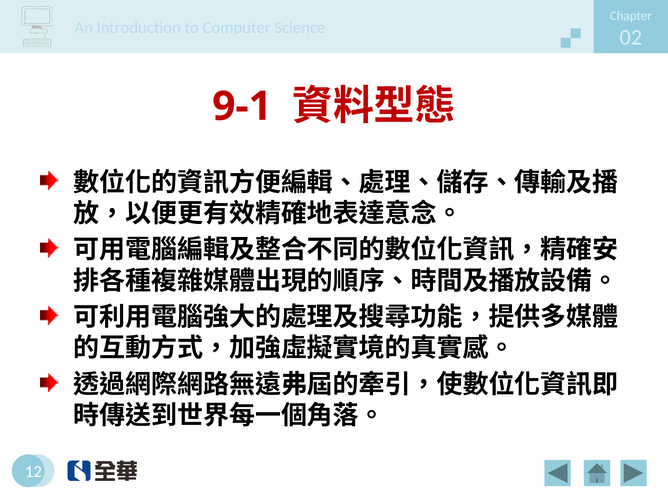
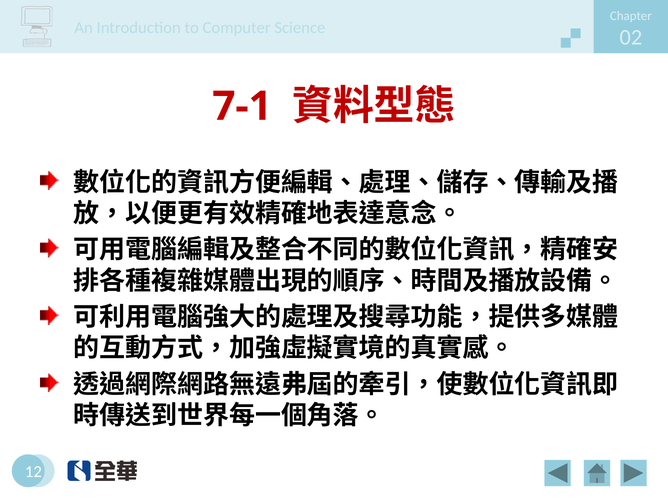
9-1: 9-1 -> 7-1
